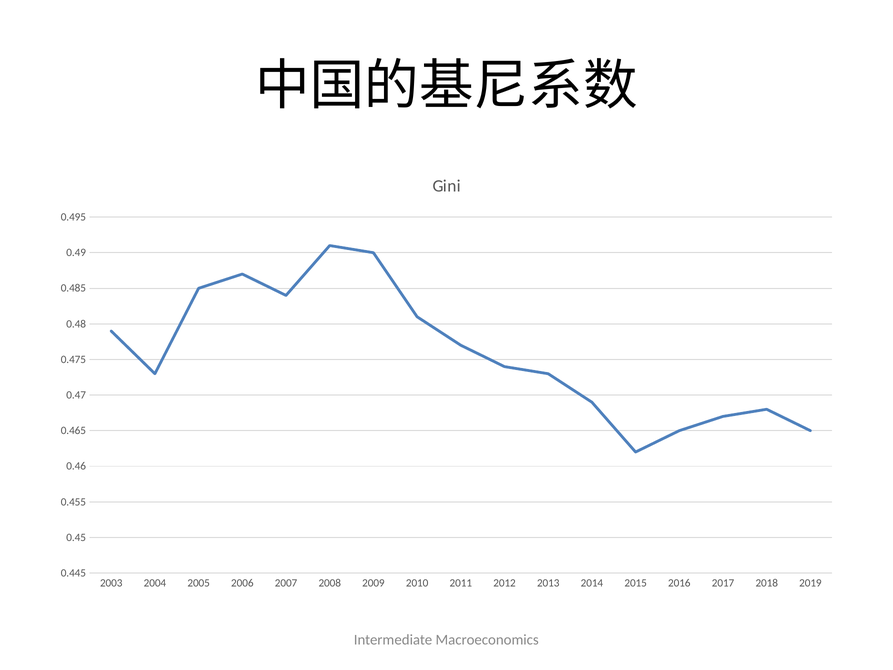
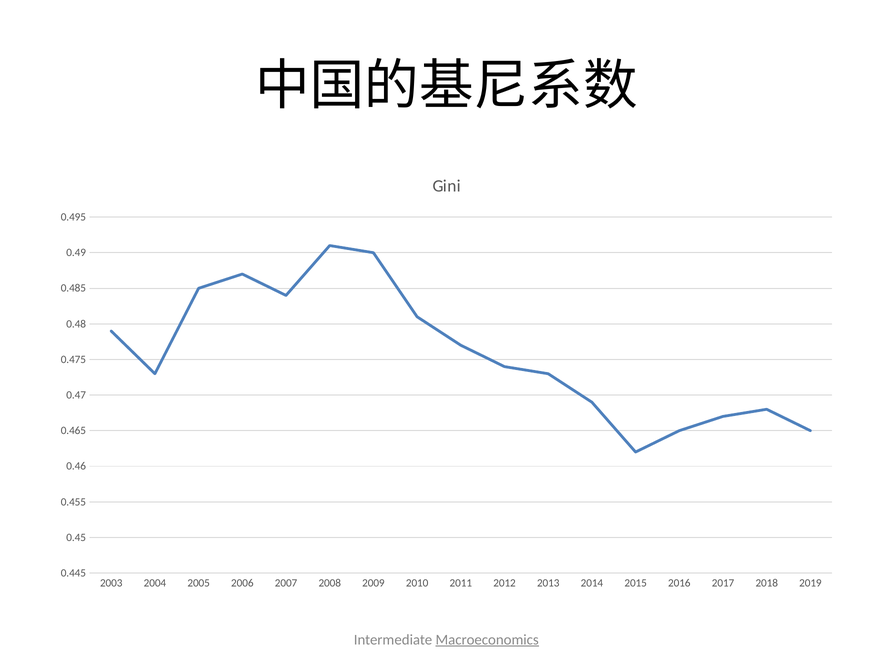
Macroeconomics underline: none -> present
